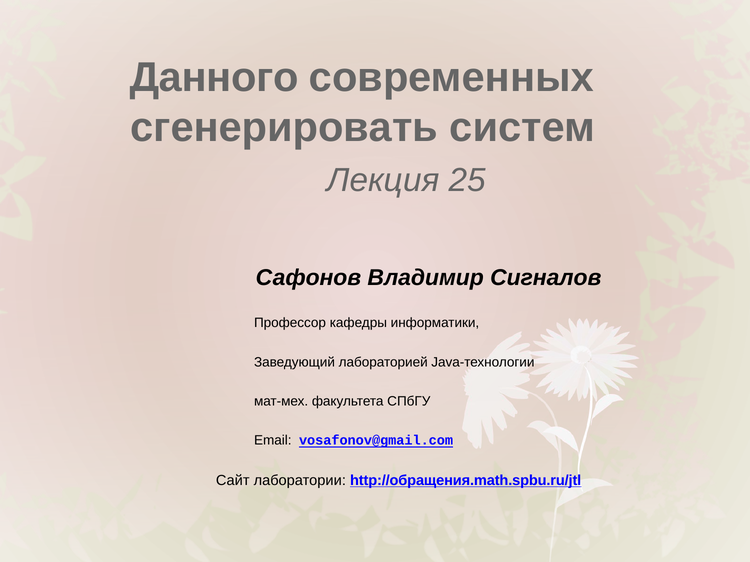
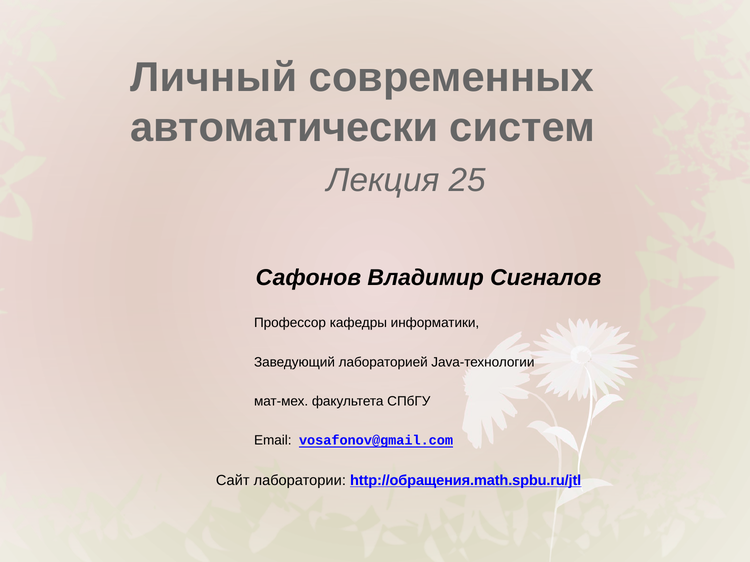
Данного: Данного -> Личный
сгенерировать: сгенерировать -> автоматически
